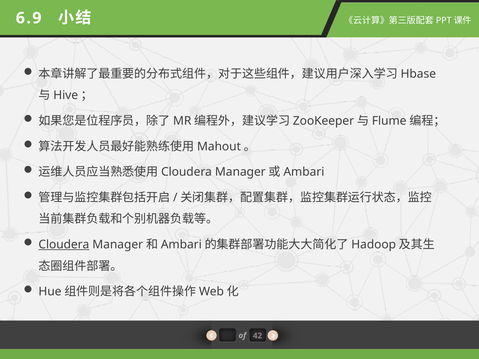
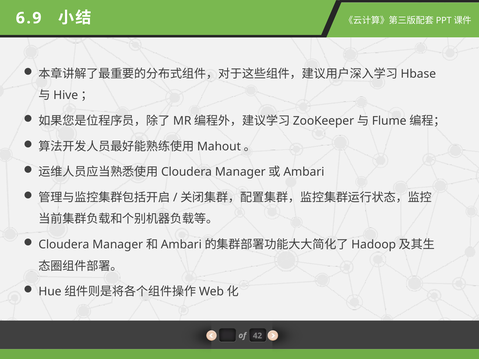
Cloudera underline: present -> none
